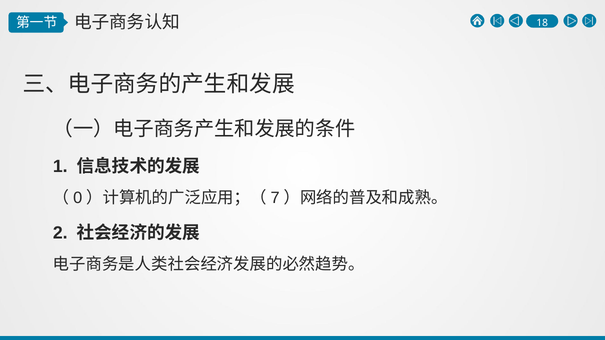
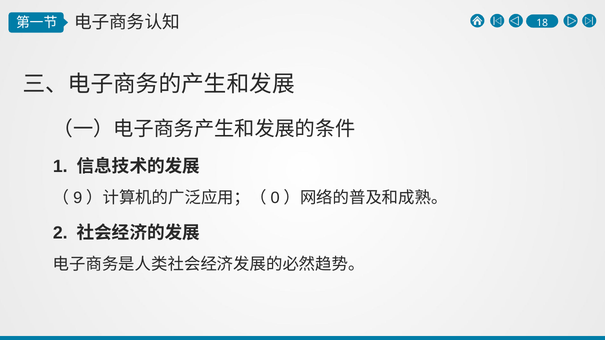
0: 0 -> 9
7: 7 -> 0
